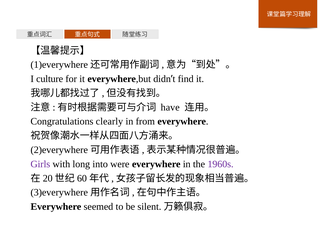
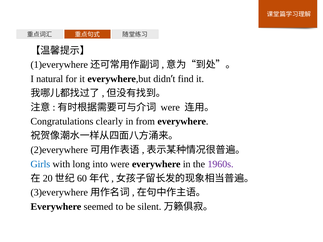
culture: culture -> natural
have at (170, 107): have -> were
Girls colour: purple -> blue
